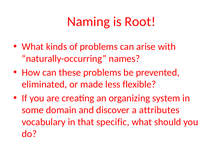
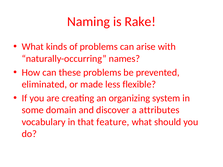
Root: Root -> Rake
specific: specific -> feature
